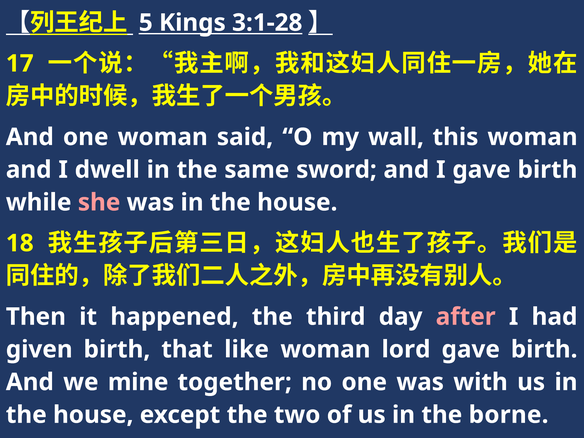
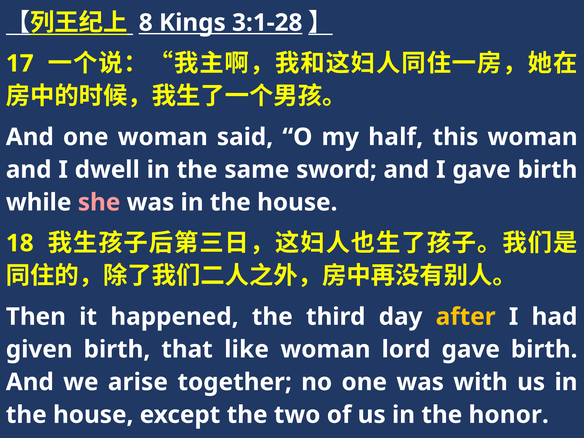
5: 5 -> 8
wall: wall -> half
after colour: pink -> yellow
mine: mine -> arise
borne: borne -> honor
